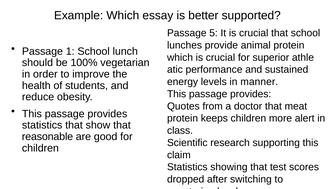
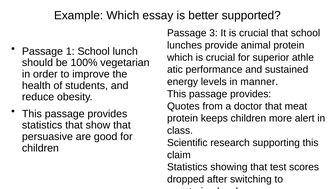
5: 5 -> 3
reasonable: reasonable -> persuasive
